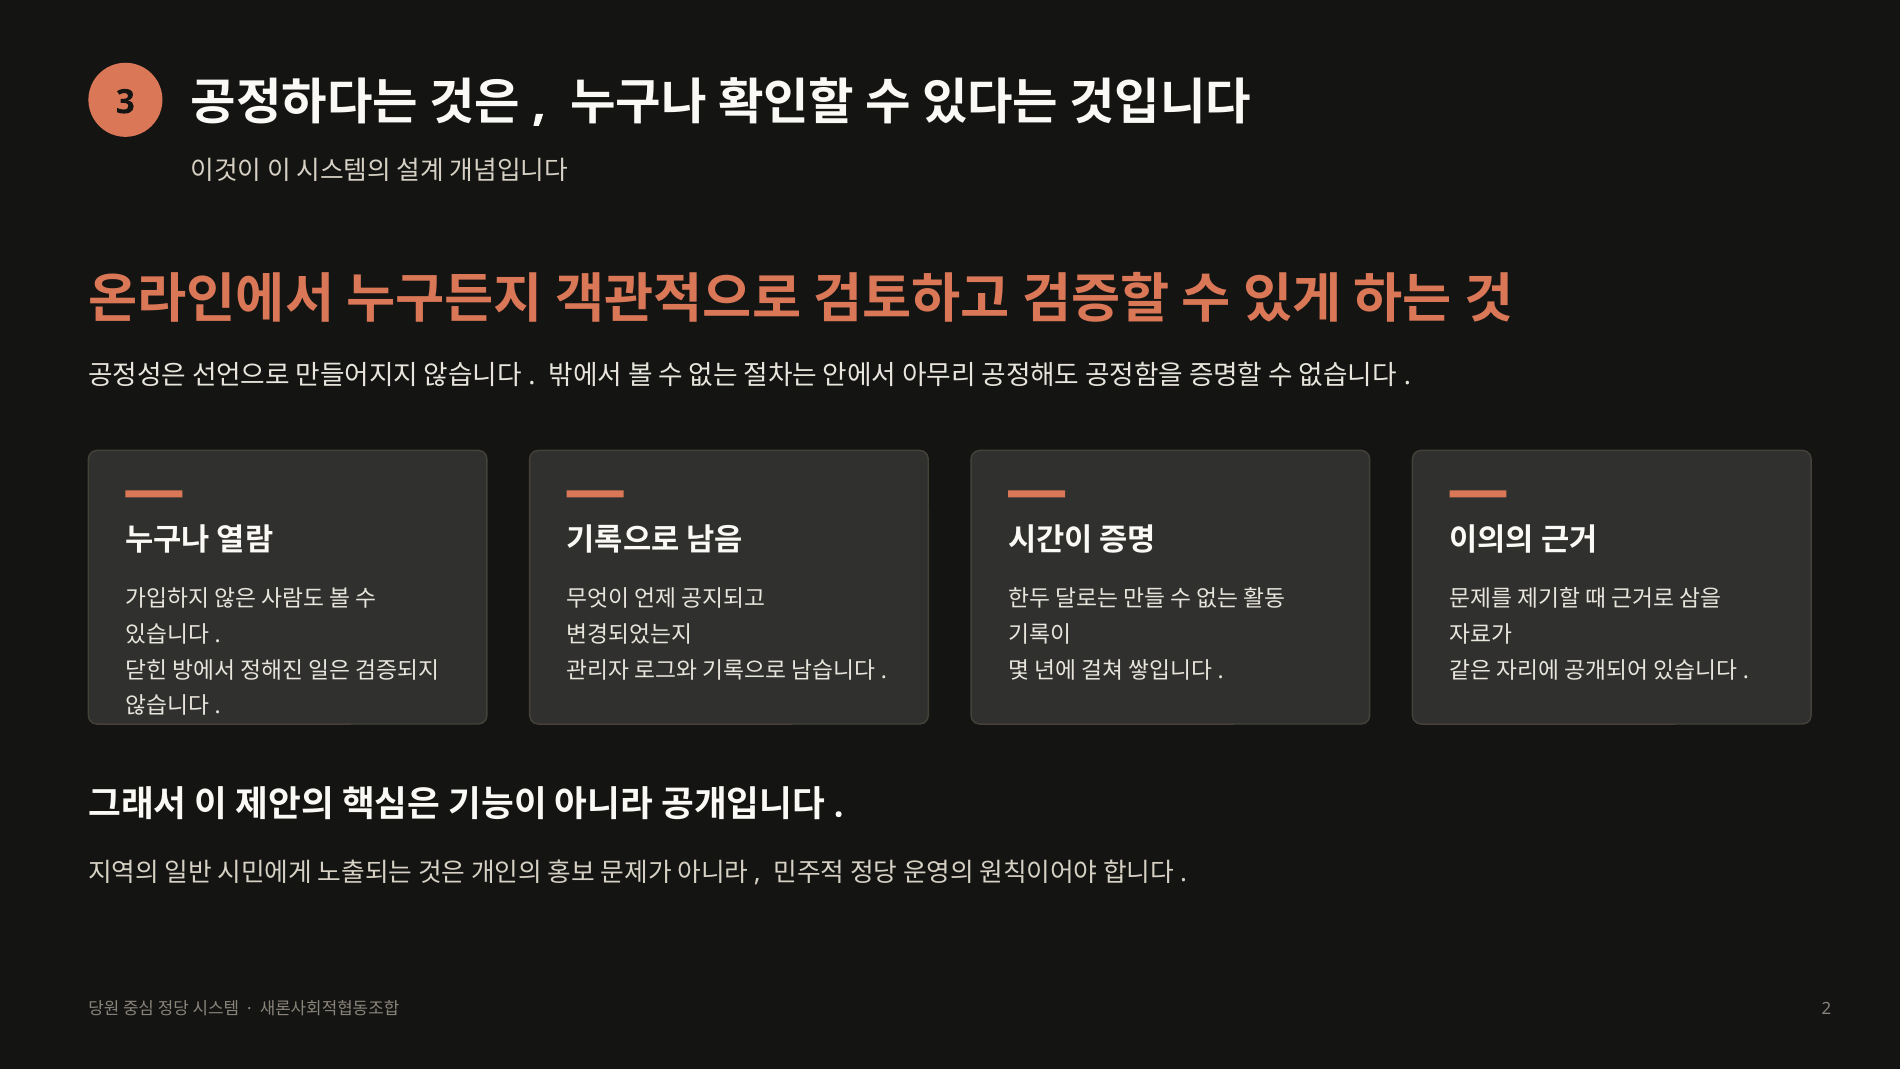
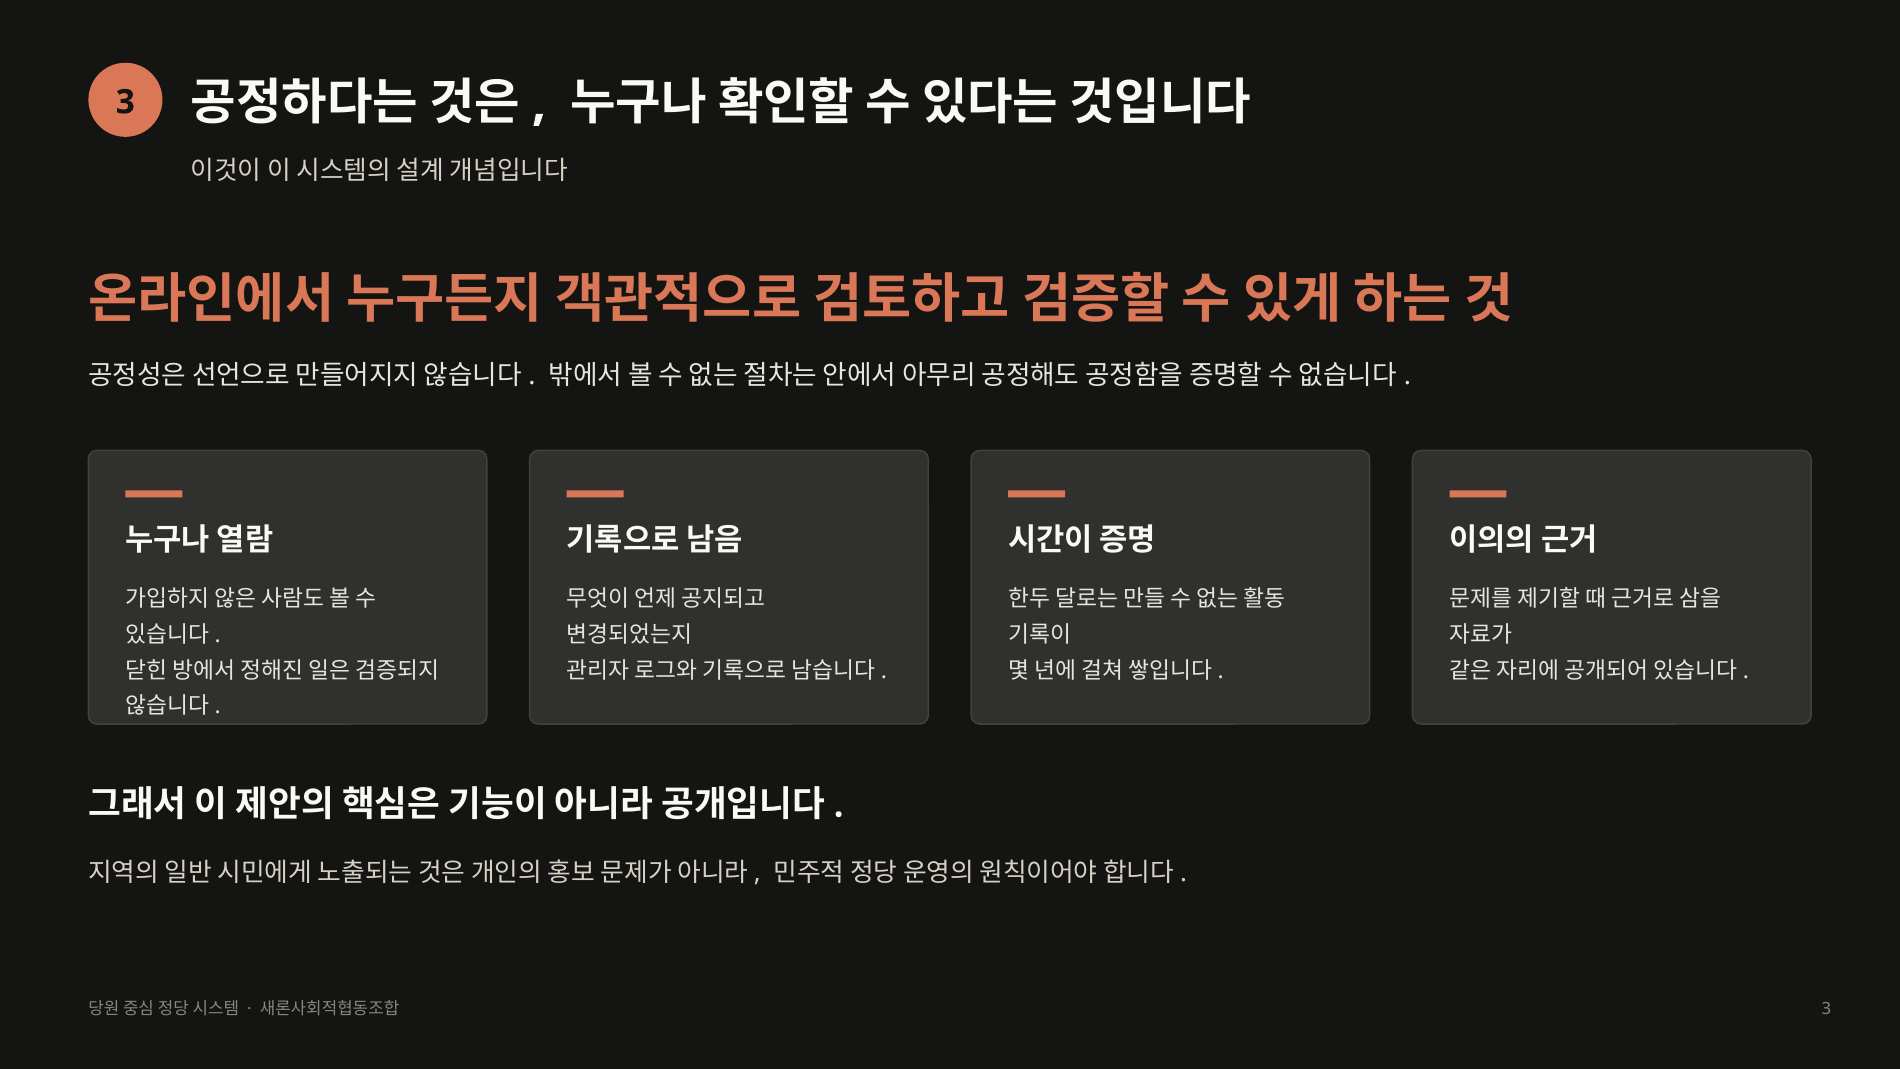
2 at (1826, 1009): 2 -> 3
